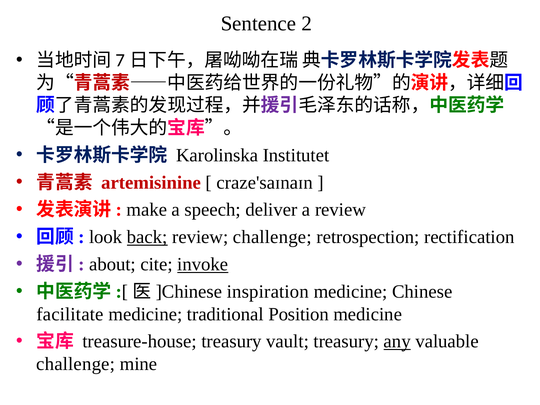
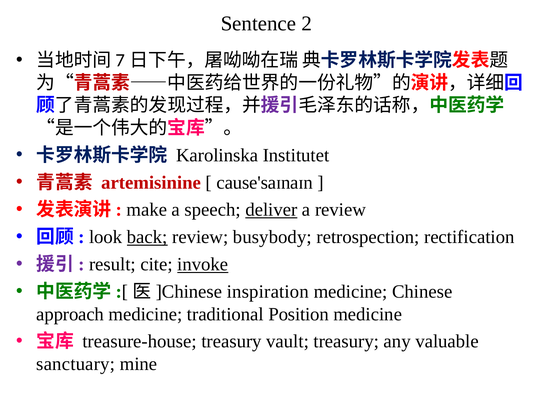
craze'saɪnaɪn: craze'saɪnaɪn -> cause'saɪnaɪn
deliver underline: none -> present
review challenge: challenge -> busybody
about: about -> result
facilitate: facilitate -> approach
any underline: present -> none
challenge at (76, 364): challenge -> sanctuary
